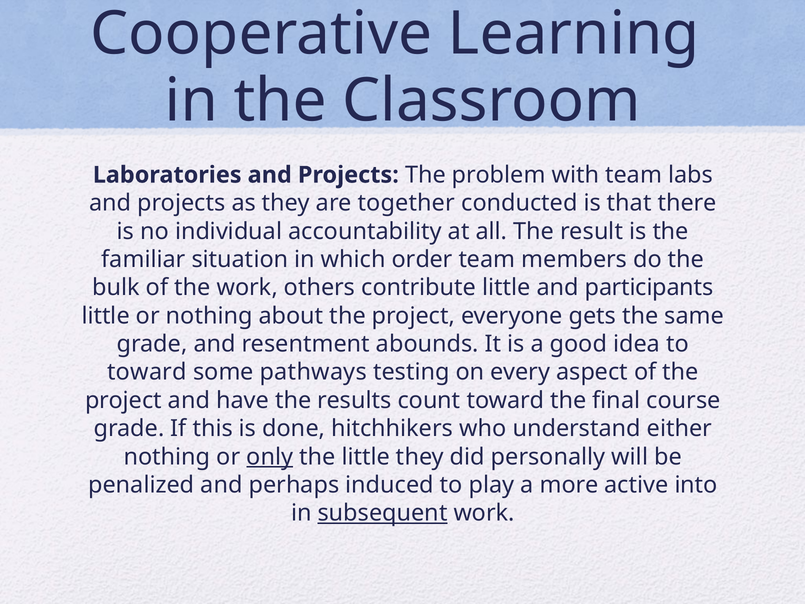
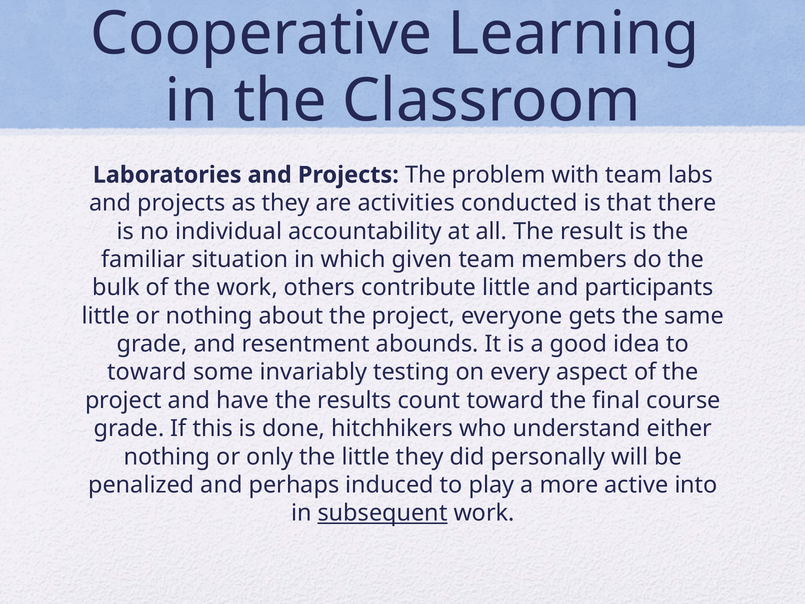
together: together -> activities
order: order -> given
pathways: pathways -> invariably
only underline: present -> none
